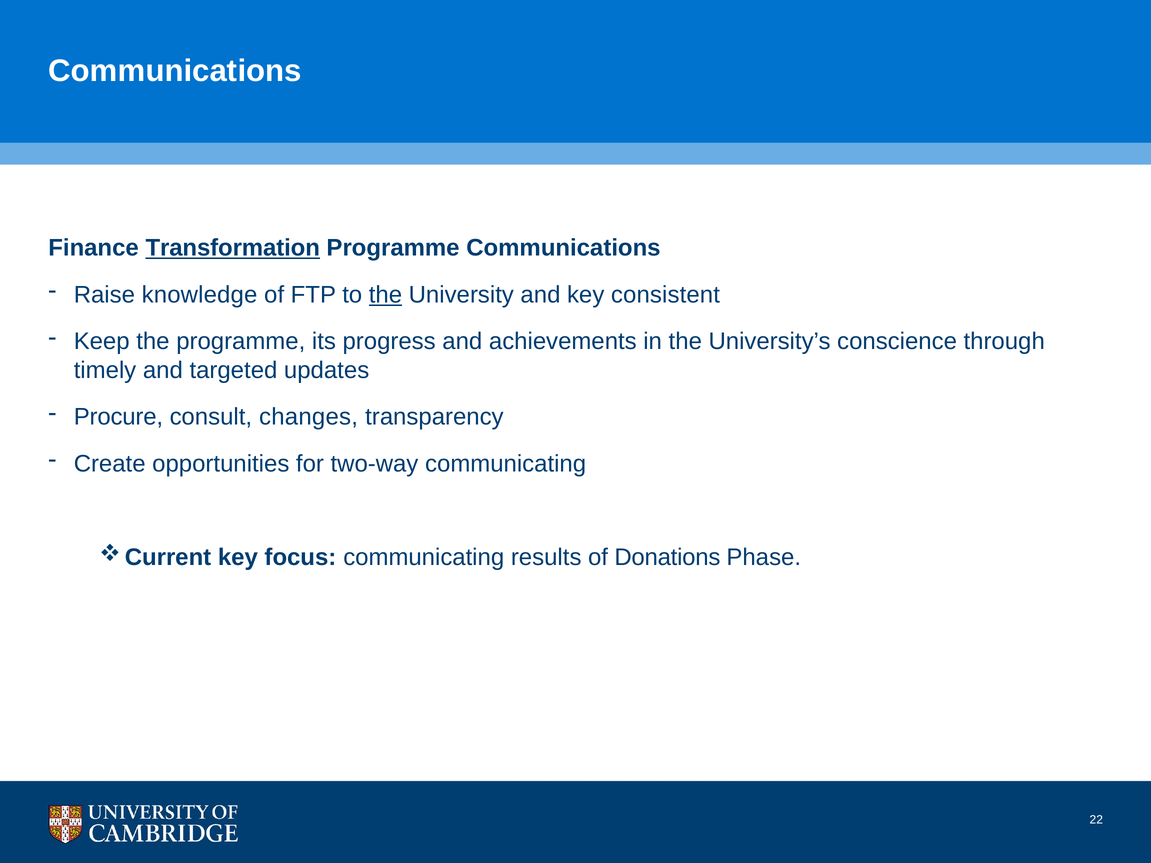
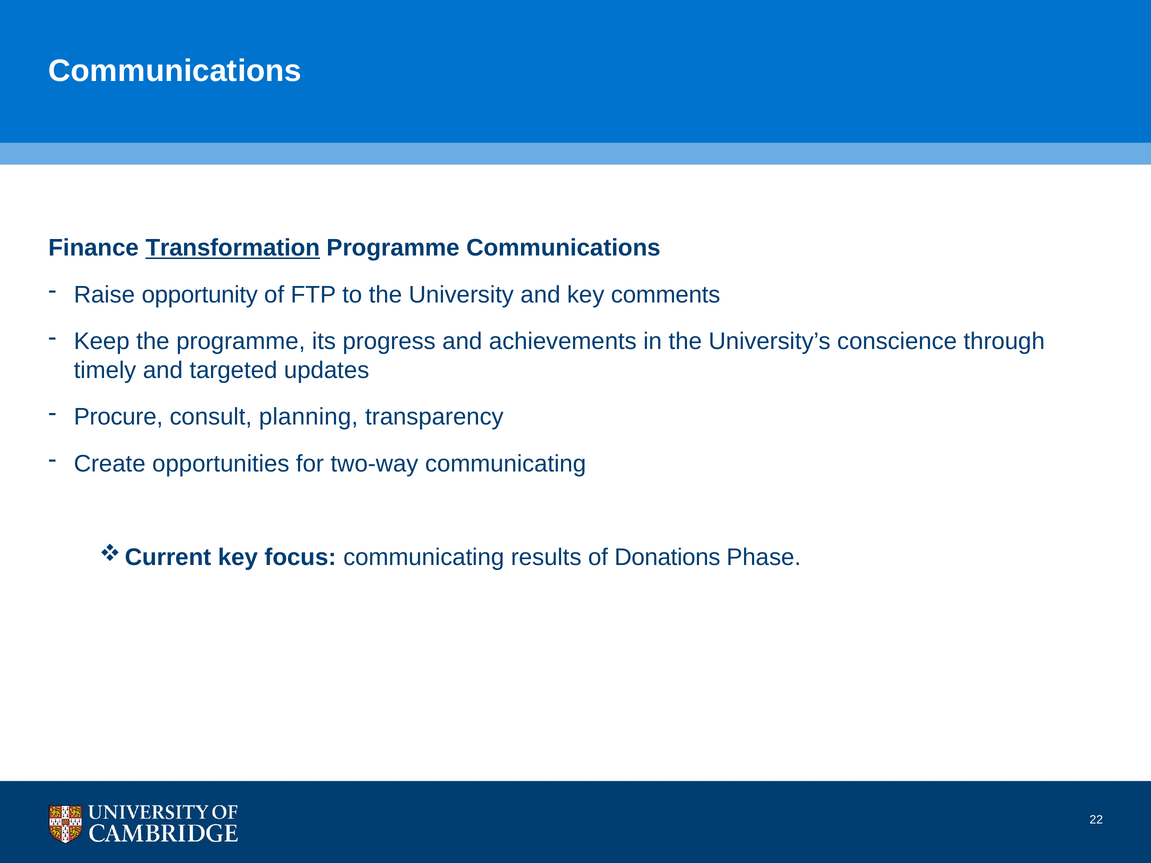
knowledge: knowledge -> opportunity
the at (385, 295) underline: present -> none
consistent: consistent -> comments
changes: changes -> planning
